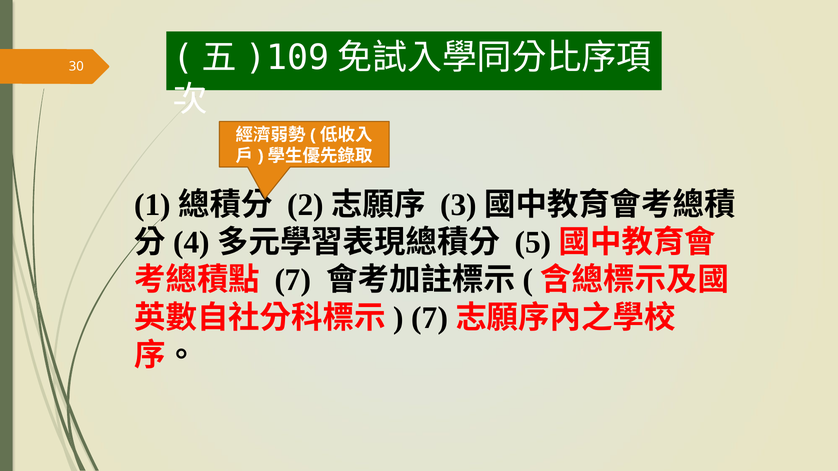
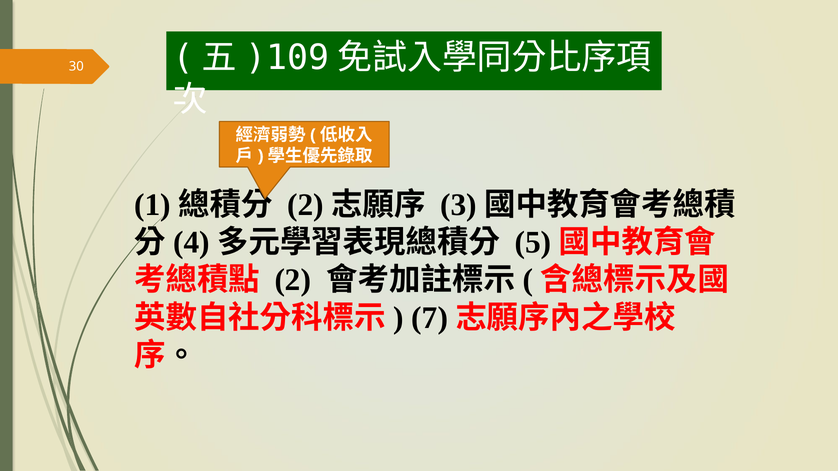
7 at (293, 280): 7 -> 2
